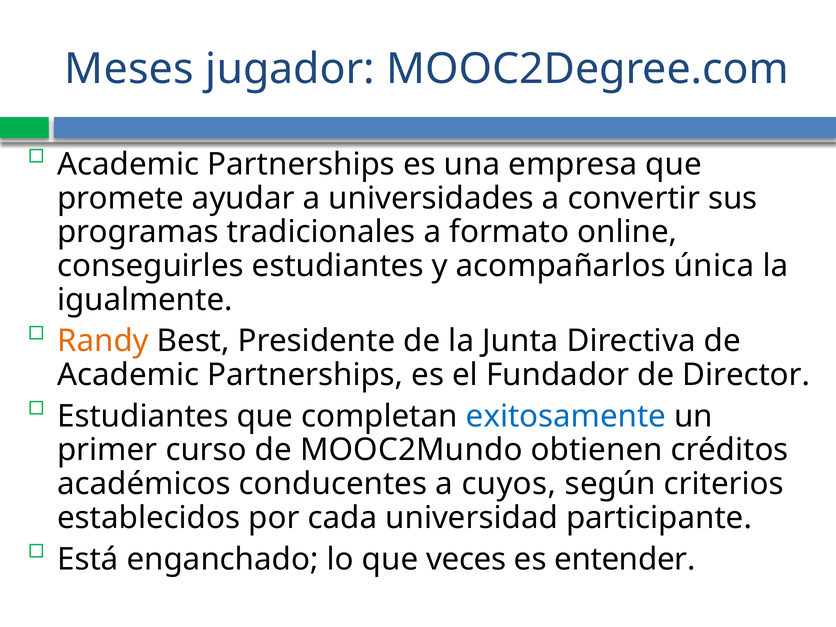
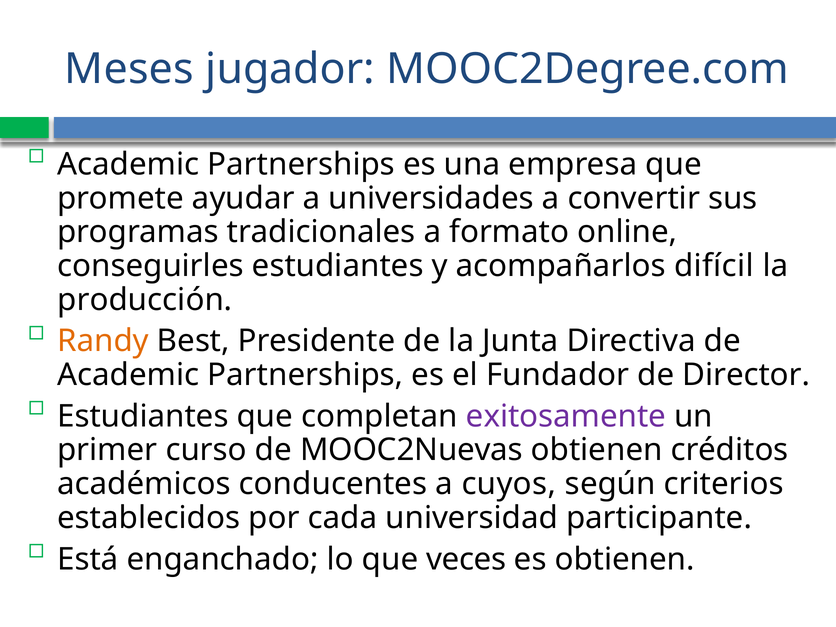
única: única -> difícil
igualmente: igualmente -> producción
exitosamente colour: blue -> purple
MOOC2Mundo: MOOC2Mundo -> MOOC2Nuevas
es entender: entender -> obtienen
